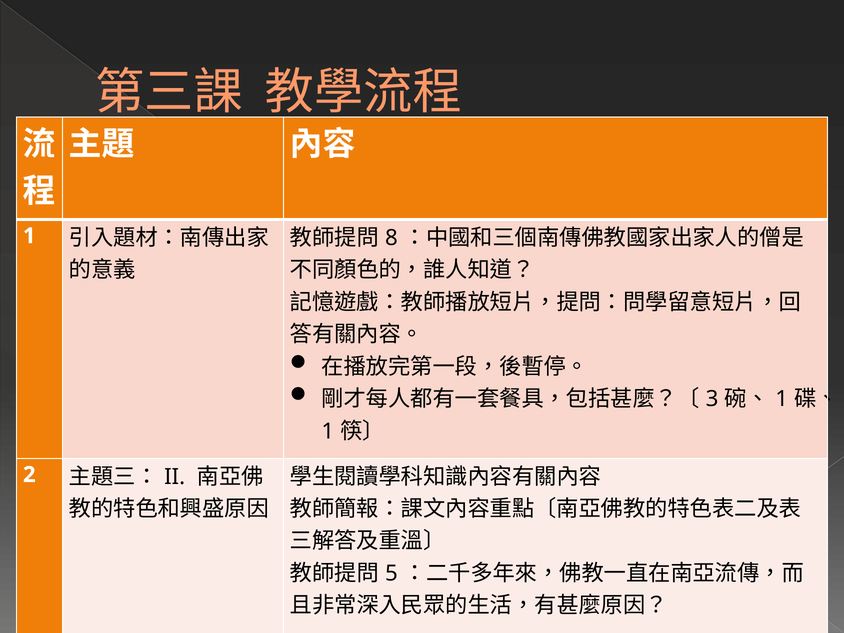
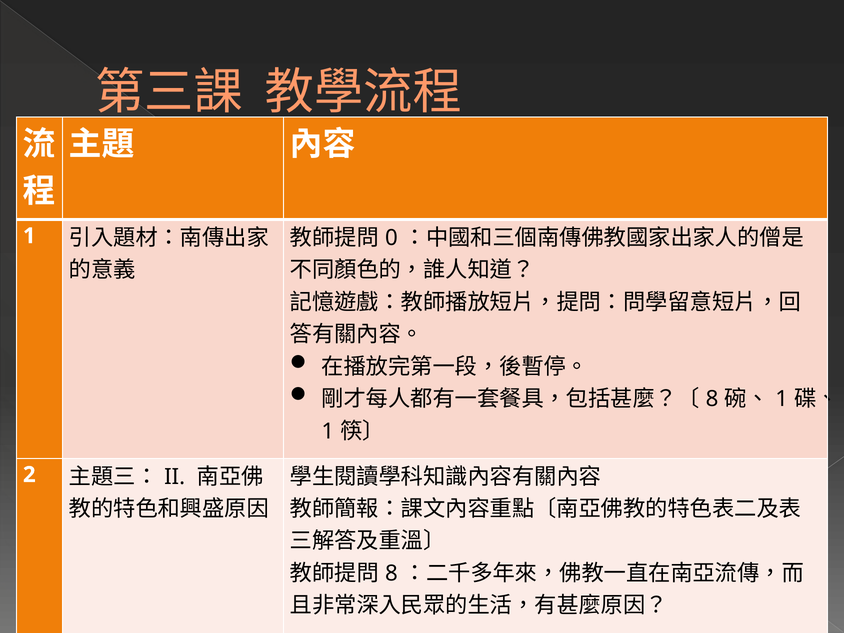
8: 8 -> 0
3 at (712, 399): 3 -> 8
5 at (391, 573): 5 -> 8
